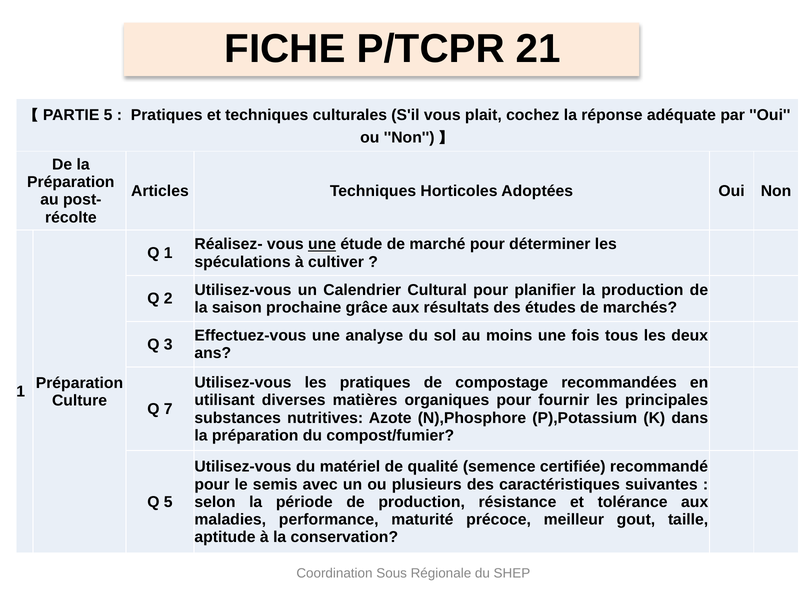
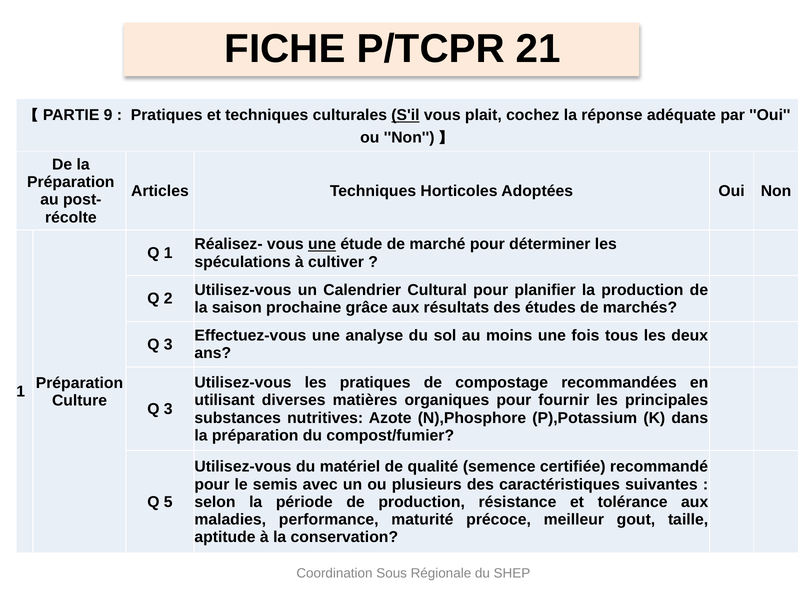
5 at (108, 115): 5 -> 9
S'il underline: none -> present
7 at (168, 409): 7 -> 3
